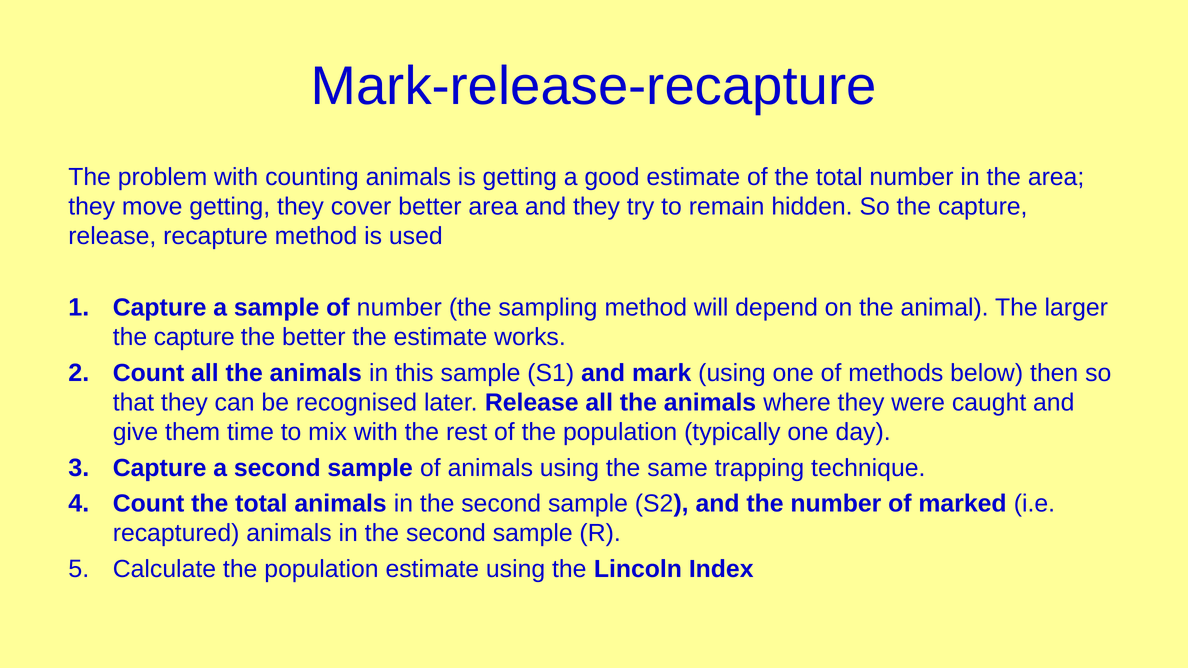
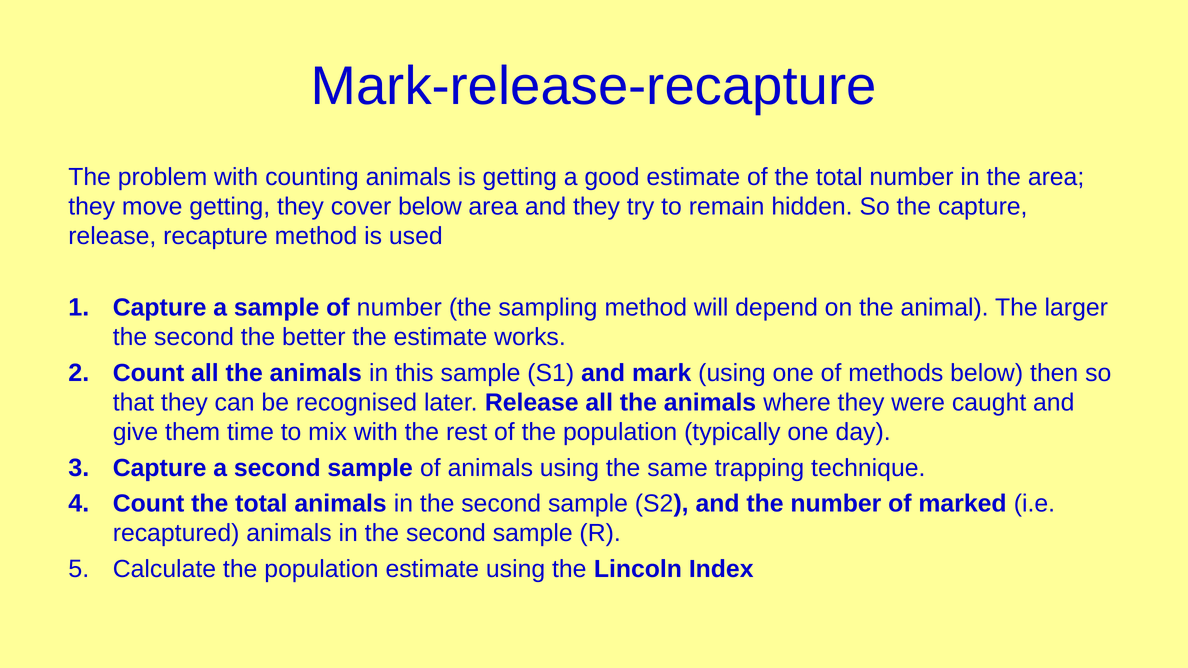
cover better: better -> below
capture at (194, 337): capture -> second
